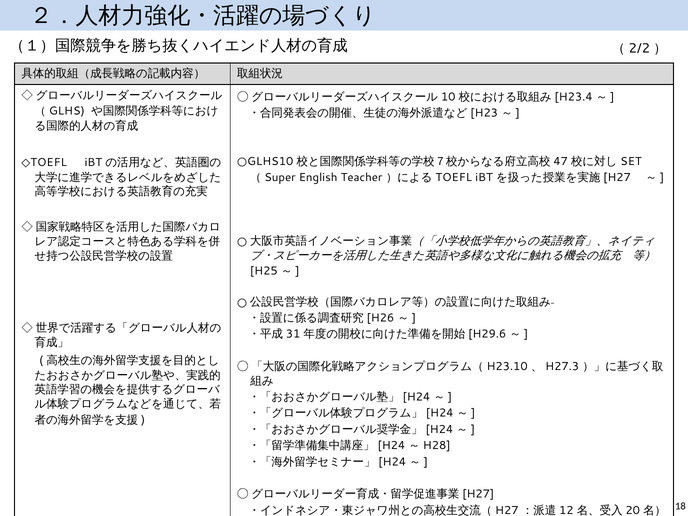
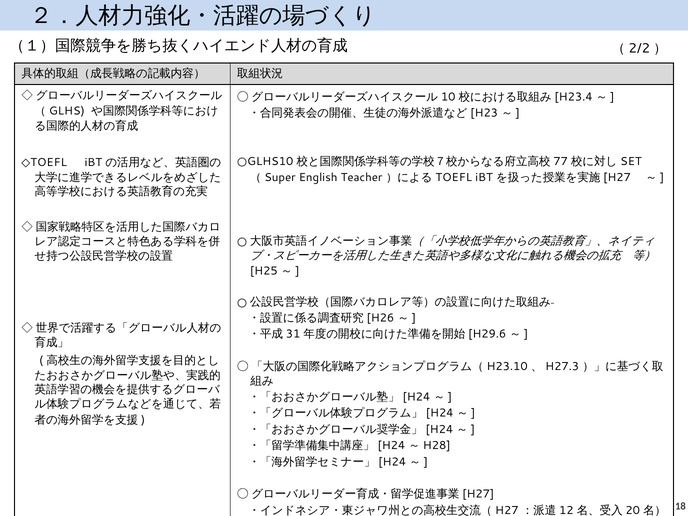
47: 47 -> 77
